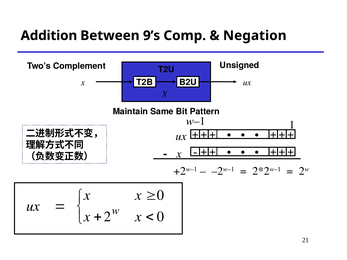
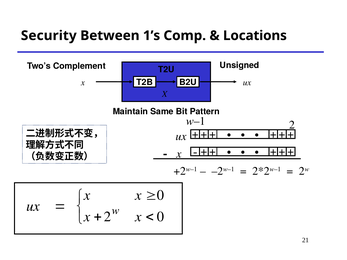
Addition: Addition -> Security
9’s: 9’s -> 1’s
Negation: Negation -> Locations
1: 1 -> 2
